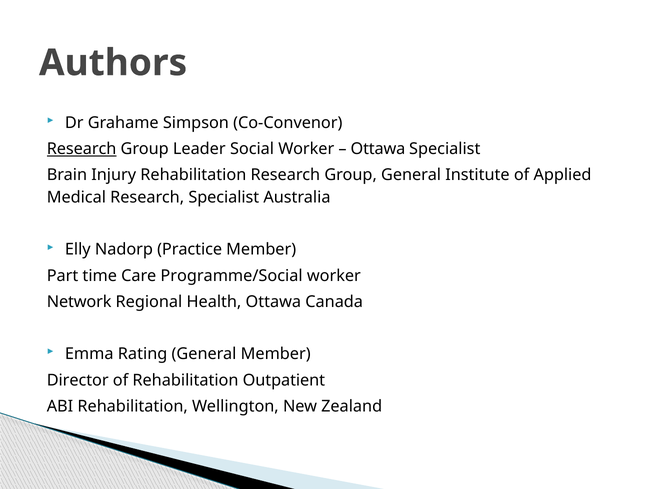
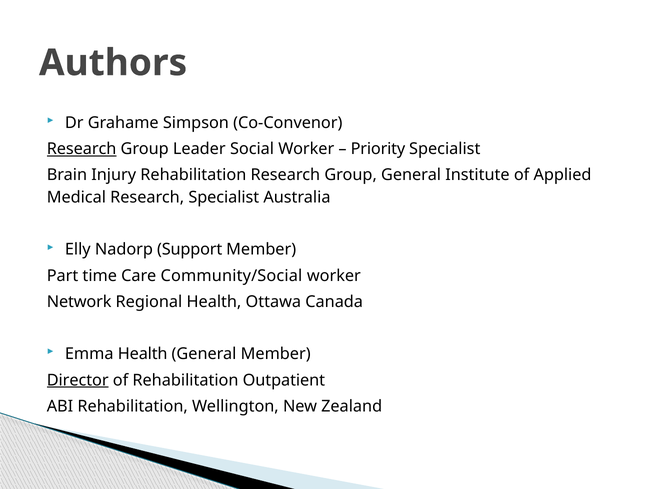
Ottawa at (378, 149): Ottawa -> Priority
Practice: Practice -> Support
Programme/Social: Programme/Social -> Community/Social
Emma Rating: Rating -> Health
Director underline: none -> present
